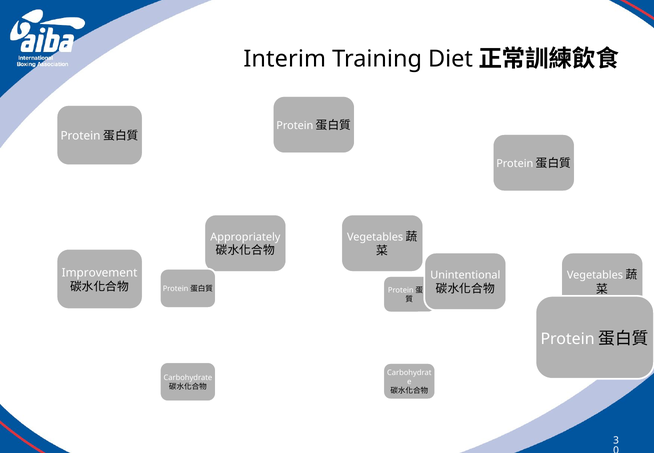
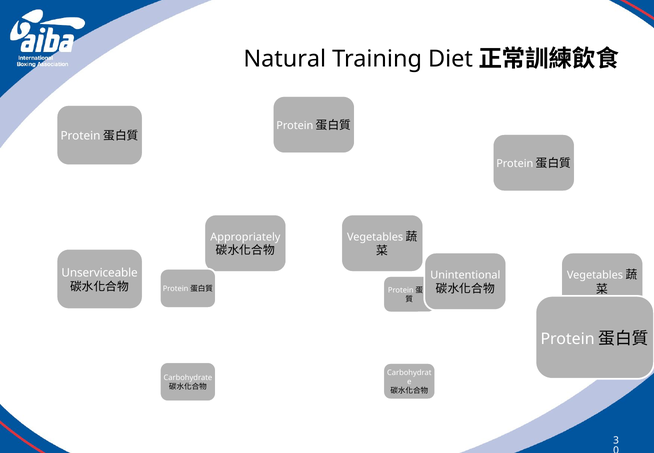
Interim: Interim -> Natural
Improvement: Improvement -> Unserviceable
